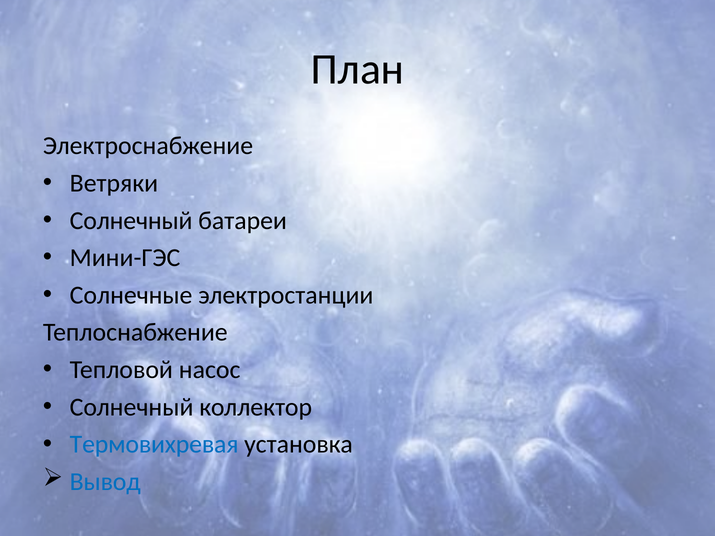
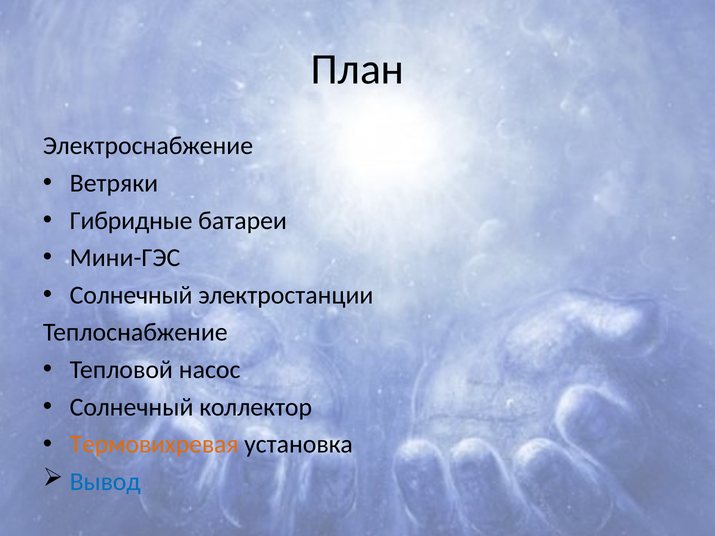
Солнечный at (131, 221): Солнечный -> Гибридные
Солнечные at (131, 295): Солнечные -> Солнечный
Термовихревая colour: blue -> orange
